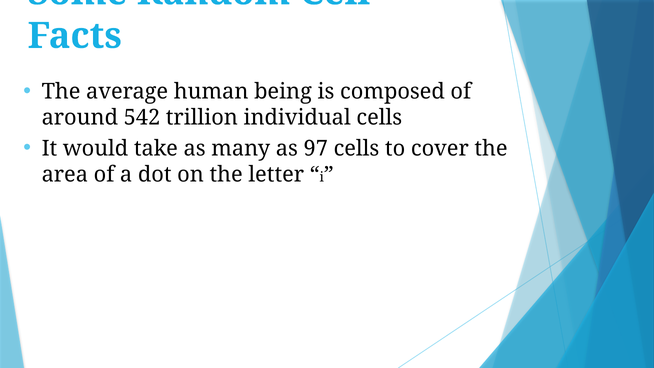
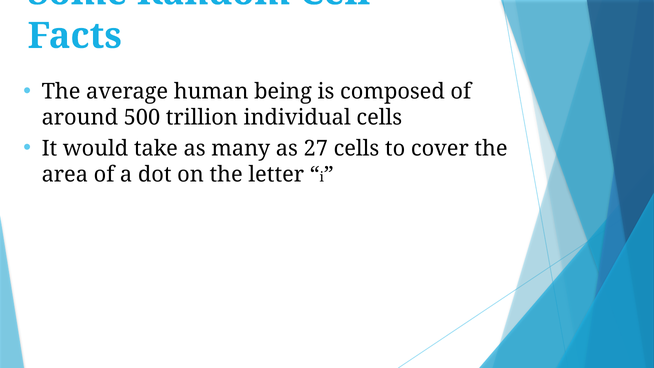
542: 542 -> 500
97: 97 -> 27
